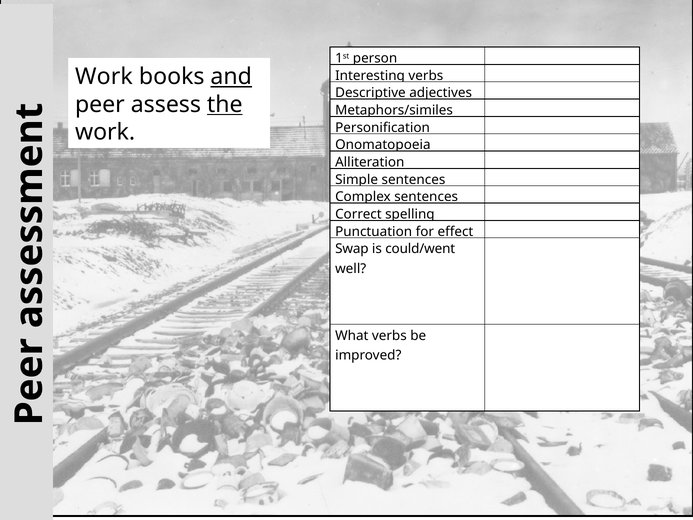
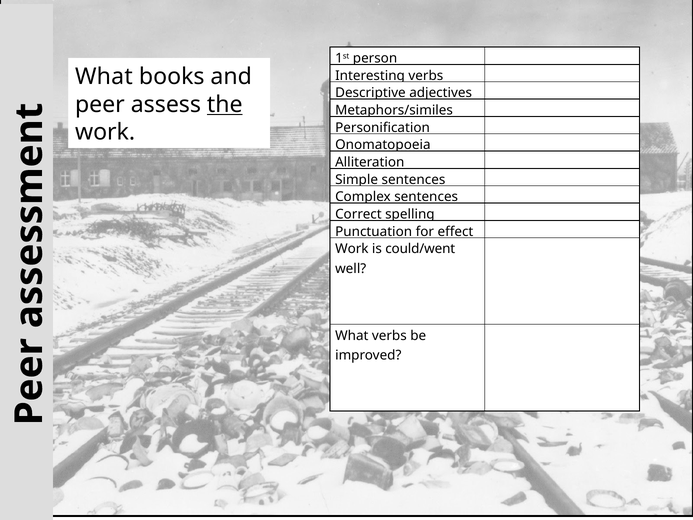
Work at (104, 77): Work -> What
and underline: present -> none
Swap at (352, 249): Swap -> Work
